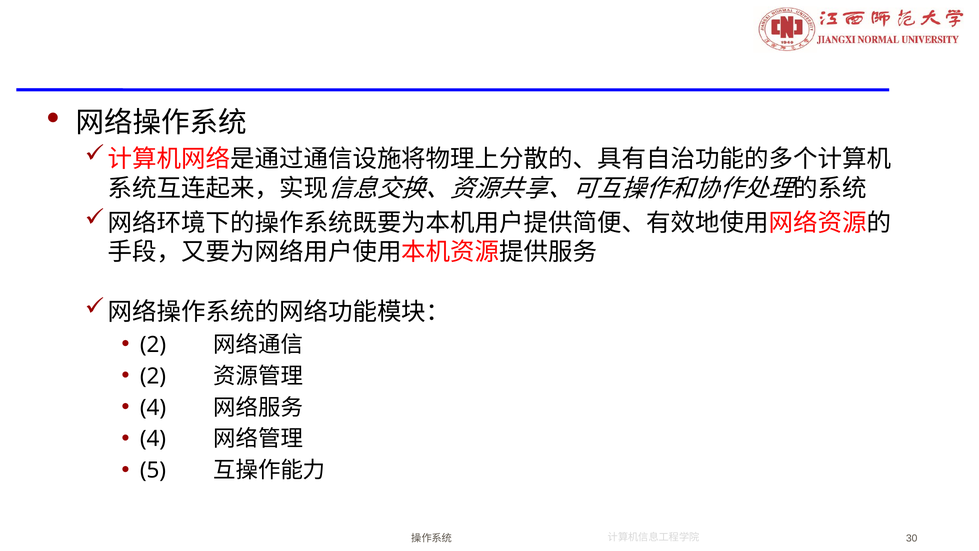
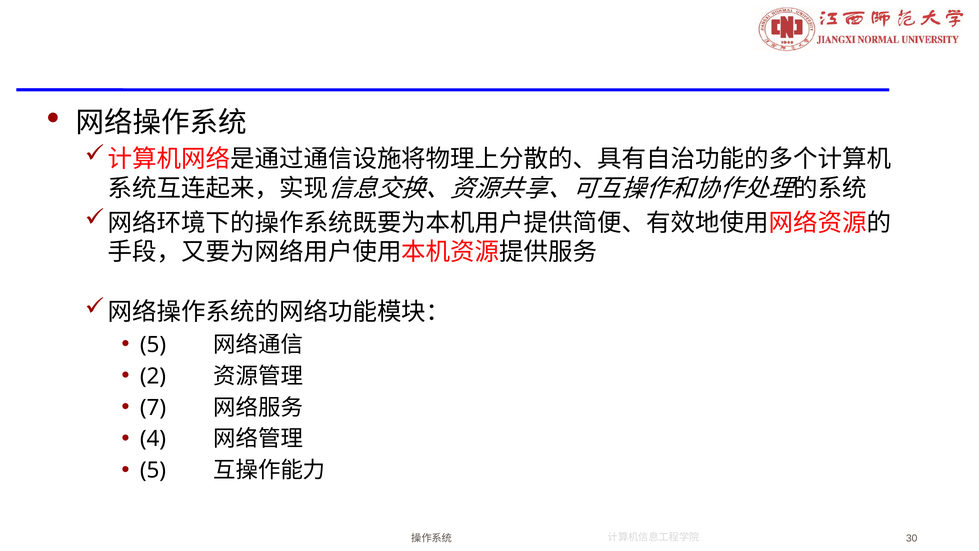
2 at (153, 345): 2 -> 5
4 at (153, 407): 4 -> 7
